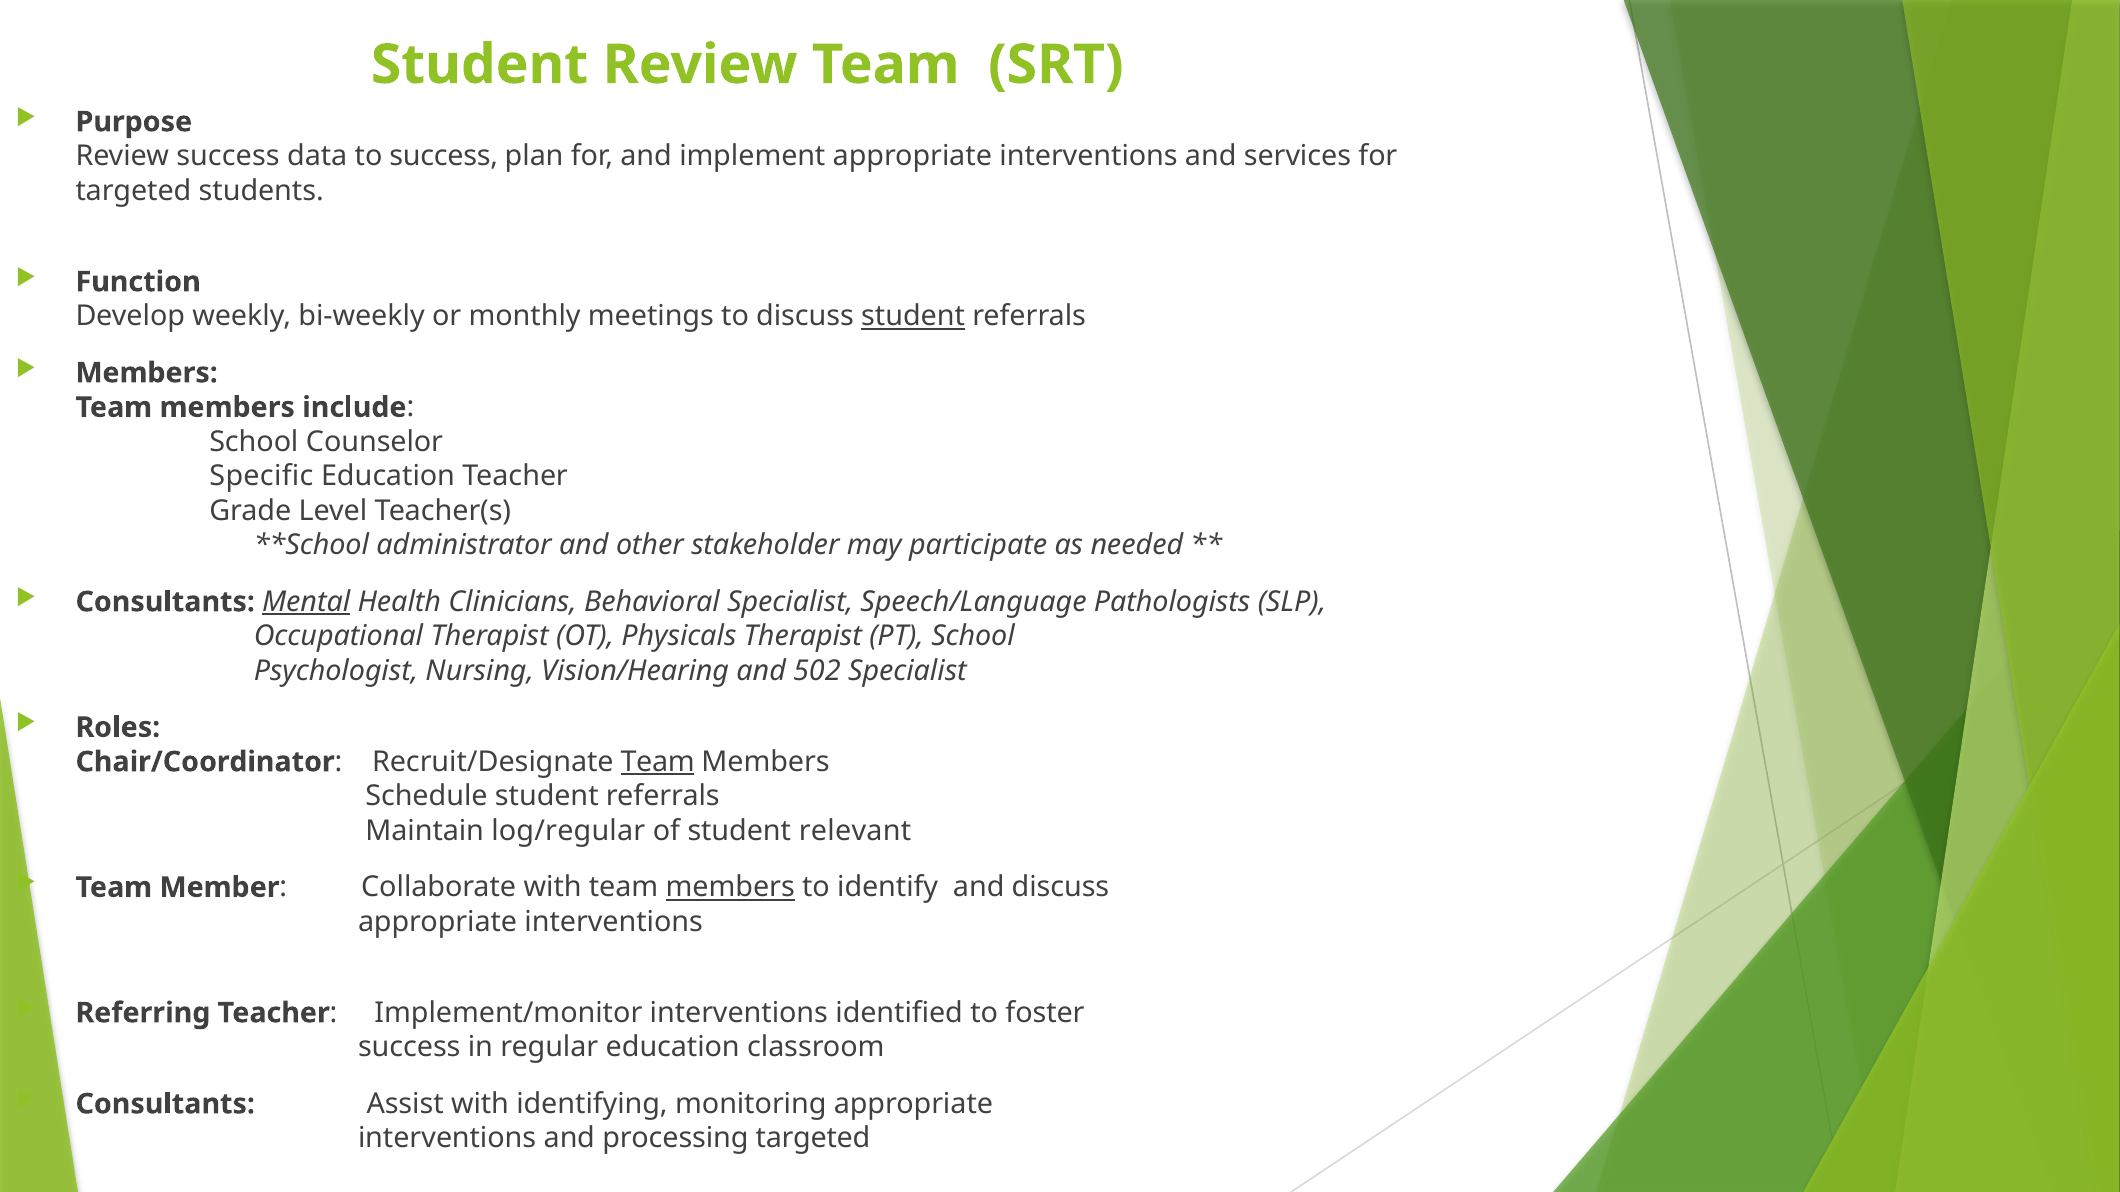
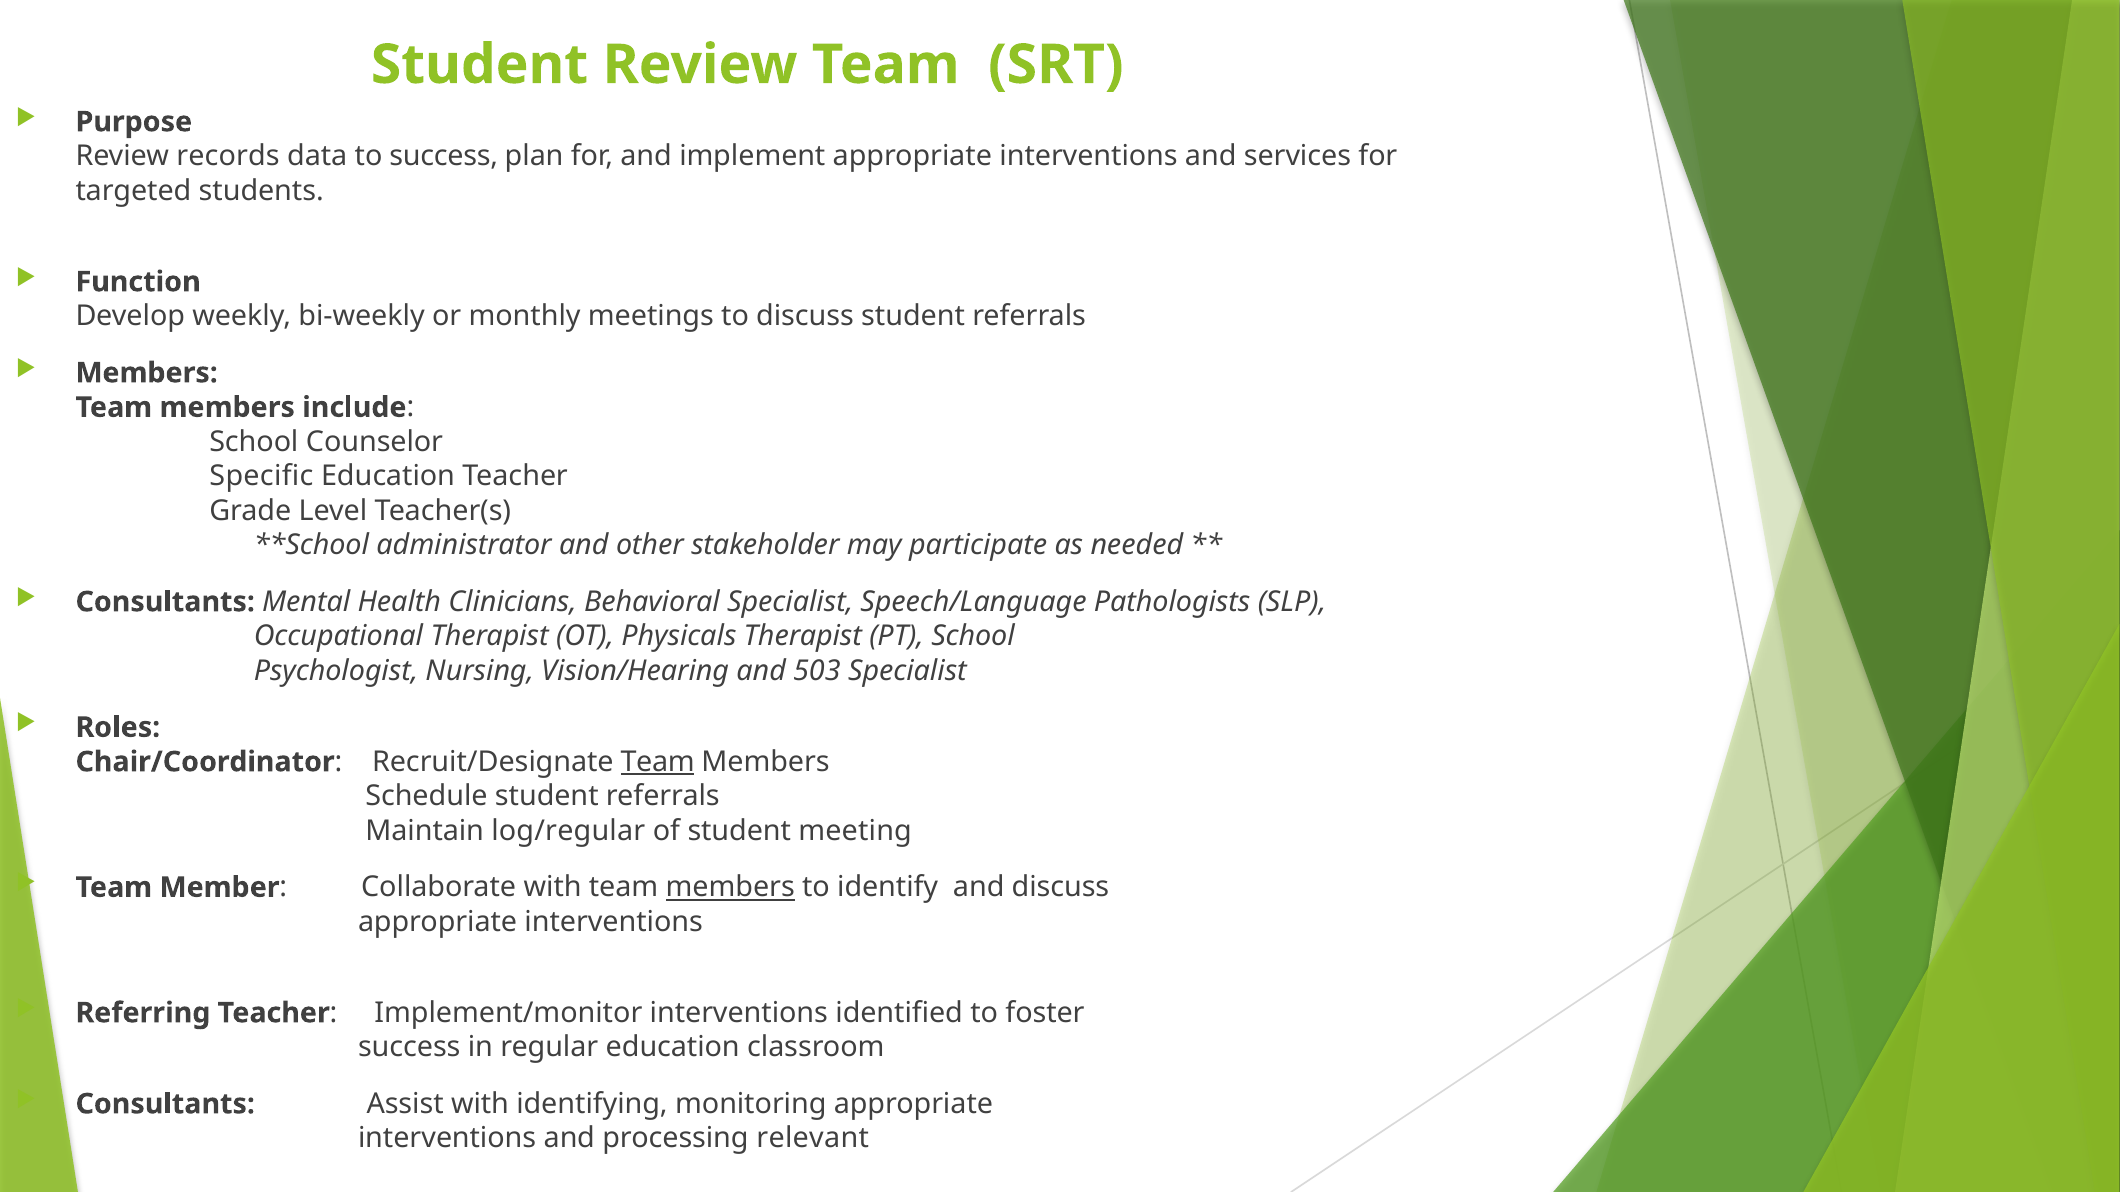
Review success: success -> records
student at (913, 316) underline: present -> none
Mental underline: present -> none
502: 502 -> 503
relevant: relevant -> meeting
processing targeted: targeted -> relevant
